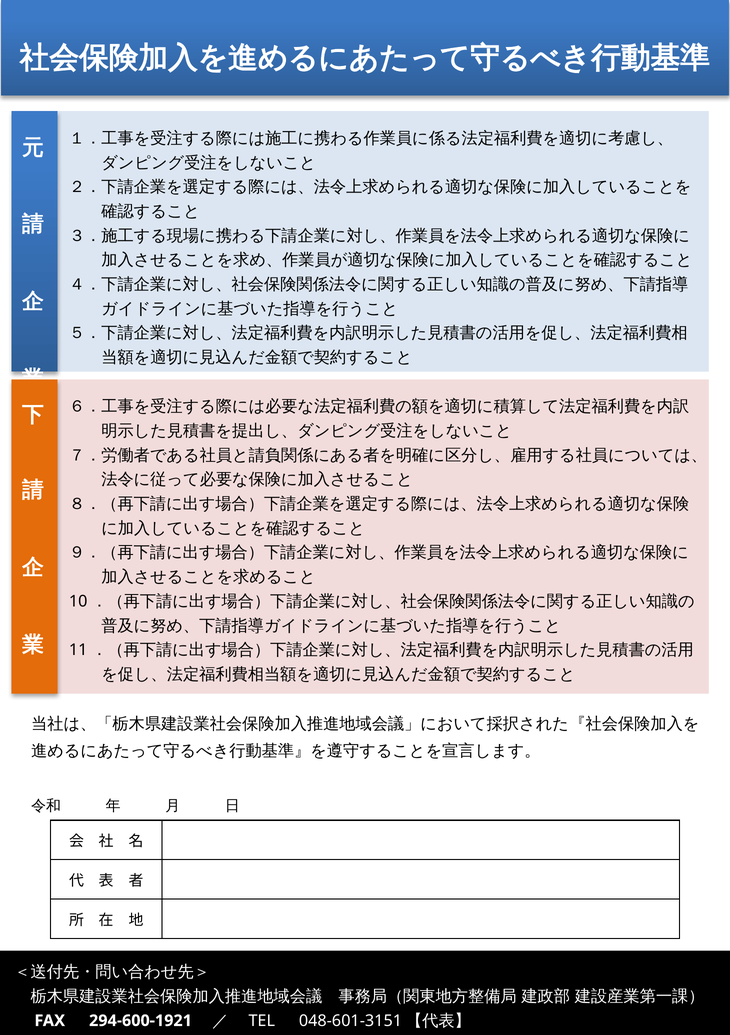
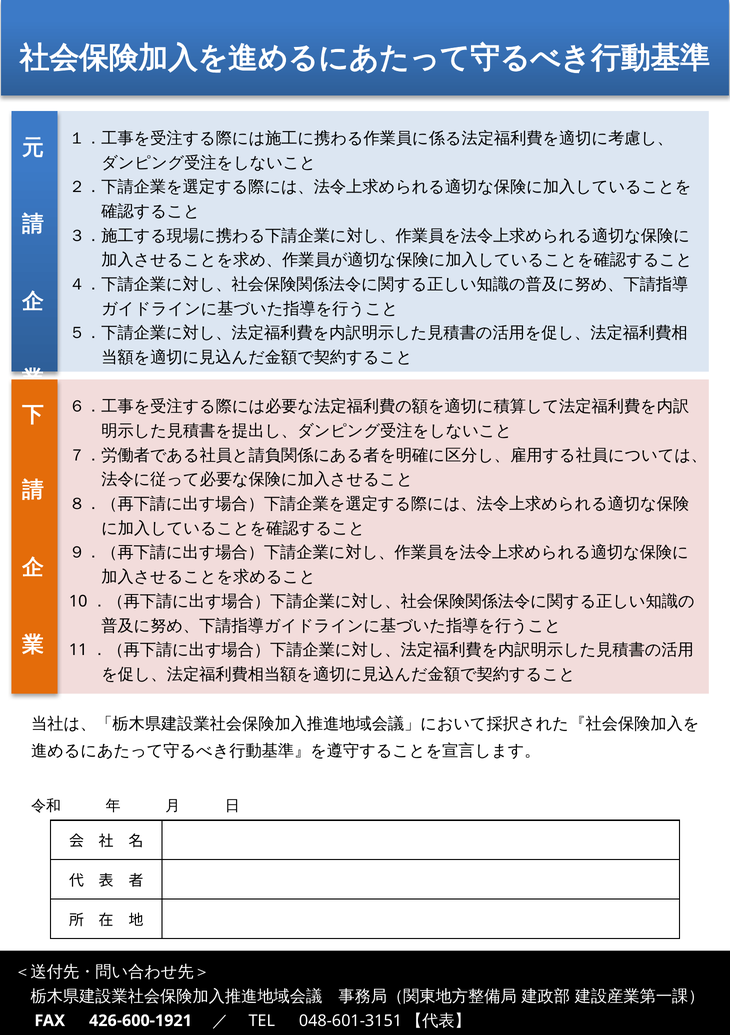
294-600-1921: 294-600-1921 -> 426-600-1921
